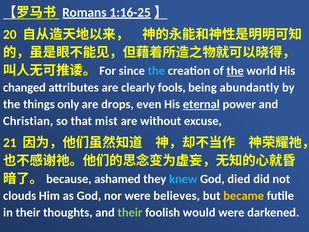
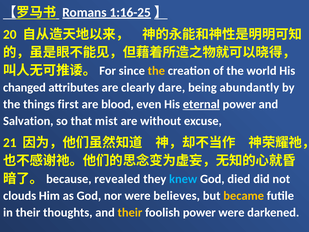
the at (156, 71) colour: light blue -> yellow
the at (235, 71) underline: present -> none
fools: fools -> dare
only: only -> first
drops: drops -> blood
Christian: Christian -> Salvation
ashamed: ashamed -> revealed
their at (130, 212) colour: light green -> yellow
foolish would: would -> power
